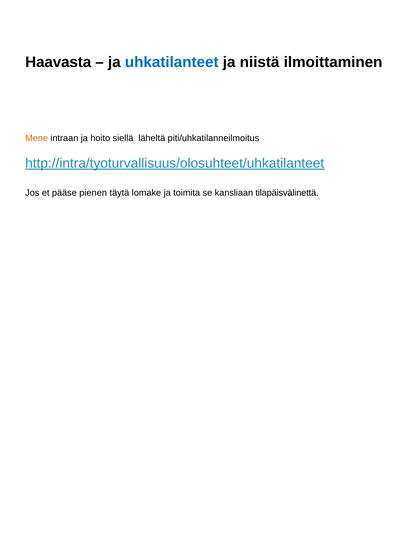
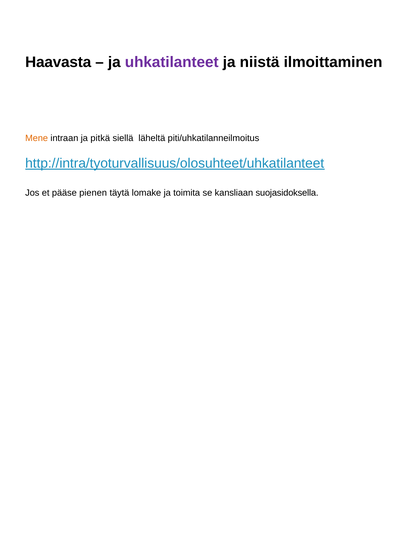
uhkatilanteet colour: blue -> purple
hoito: hoito -> pitkä
tilapäisvälinettä: tilapäisvälinettä -> suojasidoksella
